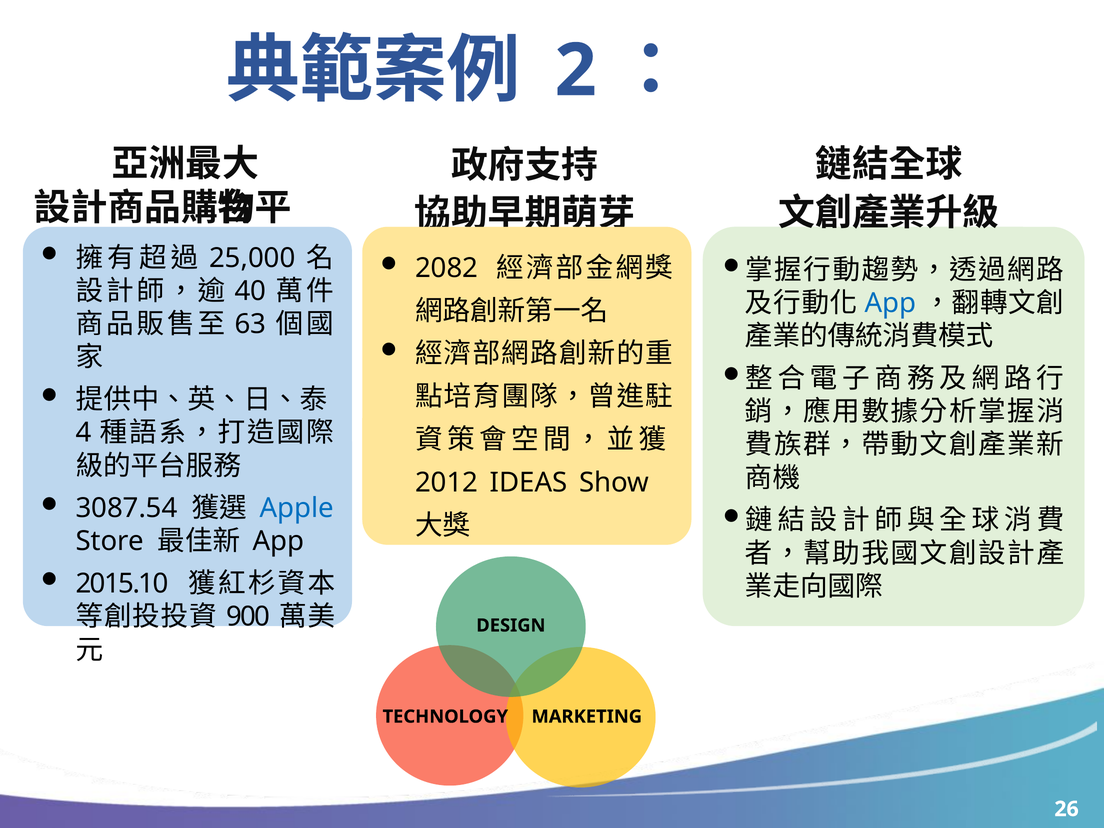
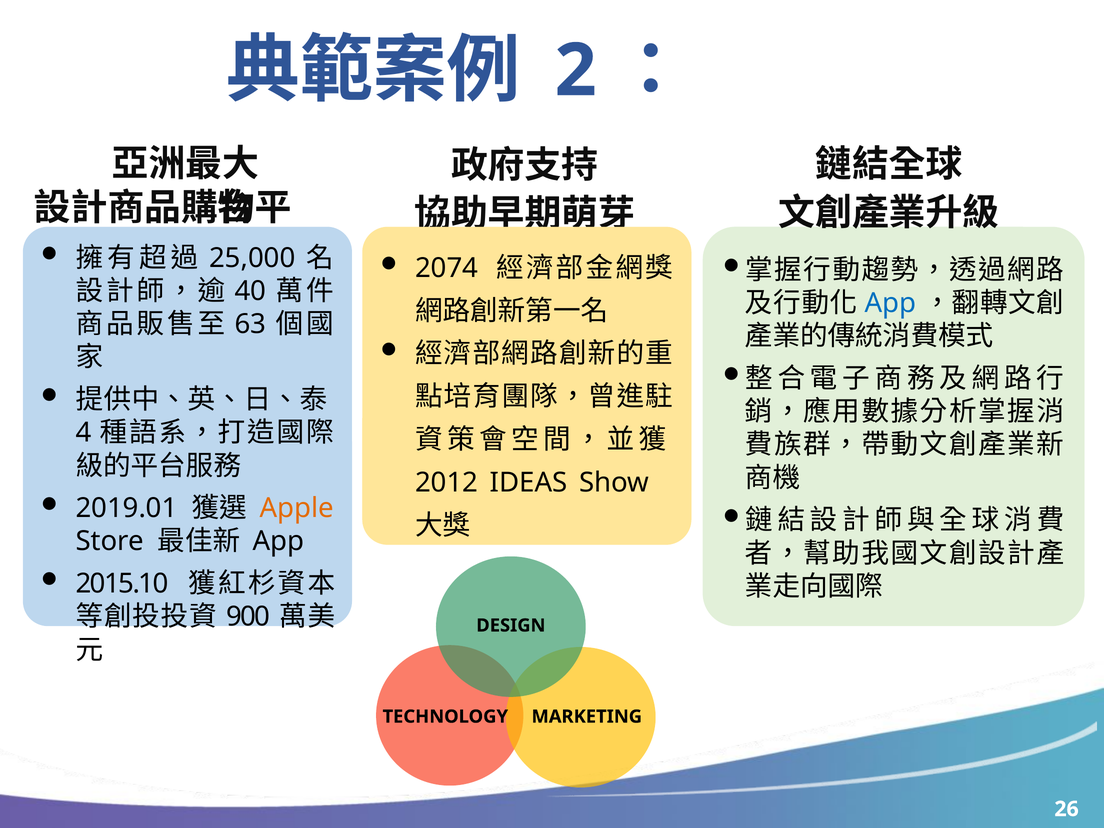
2082: 2082 -> 2074
3087.54: 3087.54 -> 2019.01
Apple colour: blue -> orange
